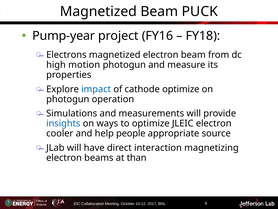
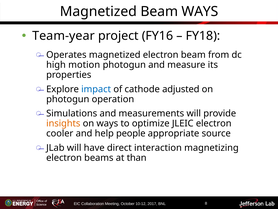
Beam PUCK: PUCK -> WAYS
Pump-year: Pump-year -> Team-year
Electrons: Electrons -> Operates
cathode optimize: optimize -> adjusted
insights colour: blue -> orange
